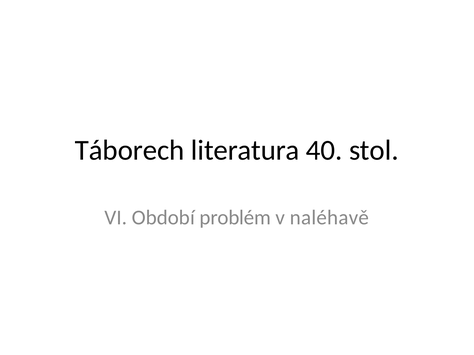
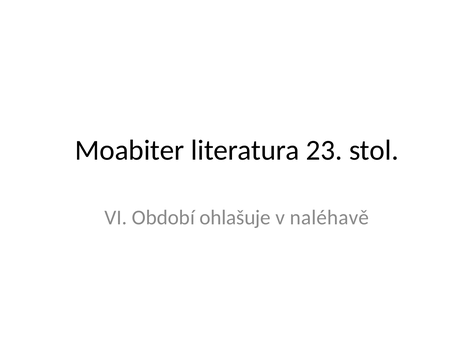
Táborech: Táborech -> Moabiter
40: 40 -> 23
problém: problém -> ohlašuje
